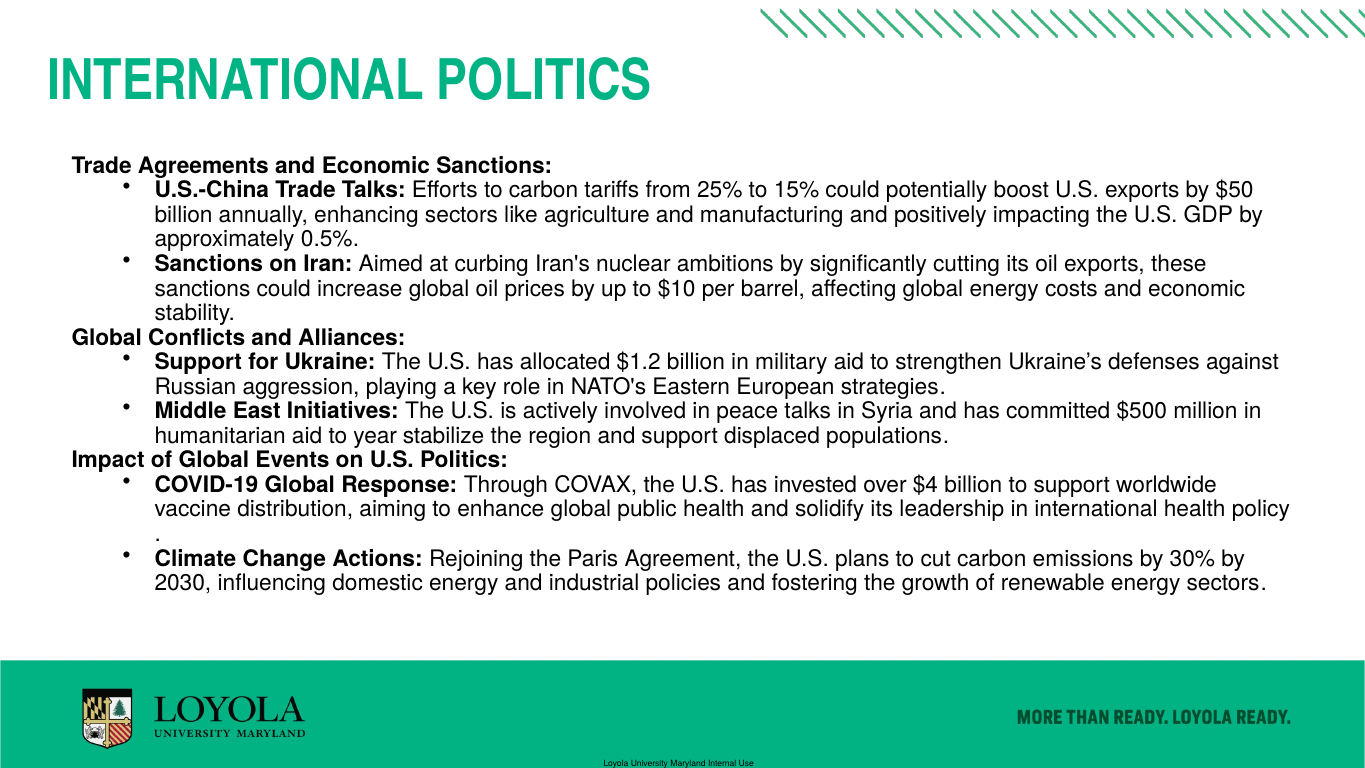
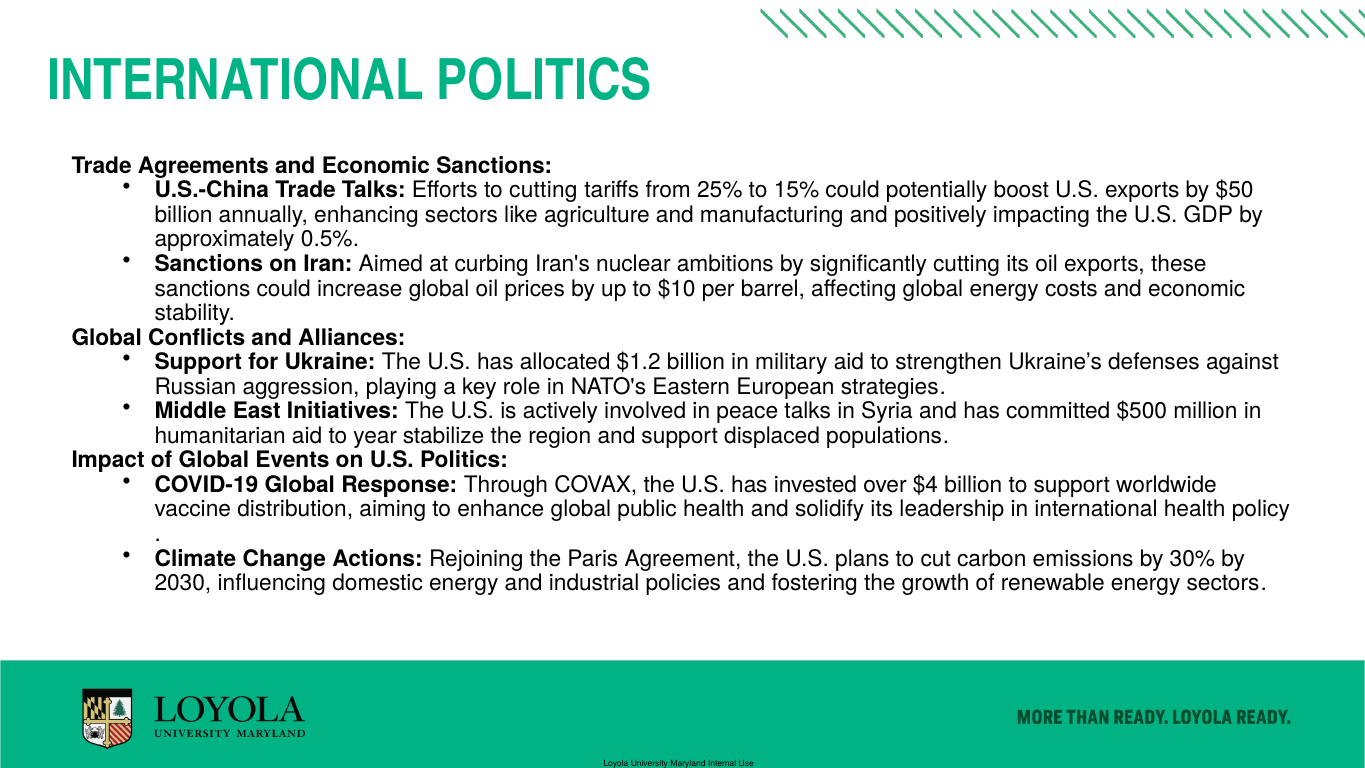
to carbon: carbon -> cutting
